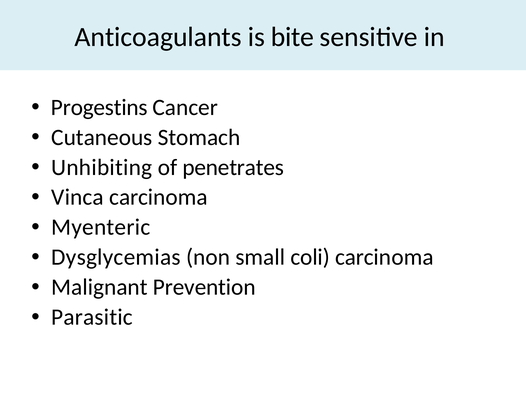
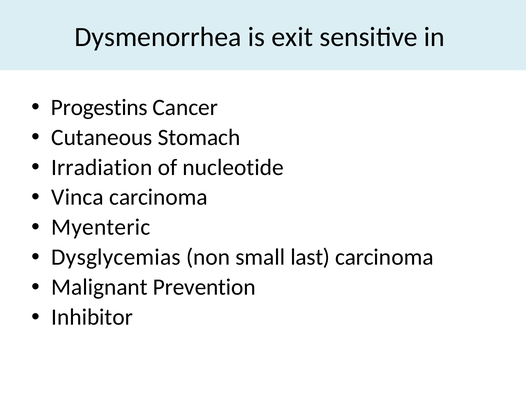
Anticoagulants: Anticoagulants -> Dysmenorrhea
bite: bite -> exit
Unhibiting: Unhibiting -> Irradiation
penetrates: penetrates -> nucleotide
coli: coli -> last
Parasitic: Parasitic -> Inhibitor
